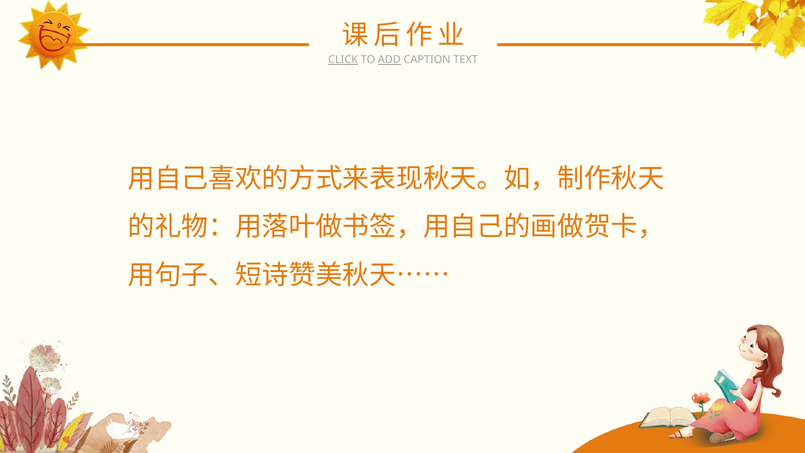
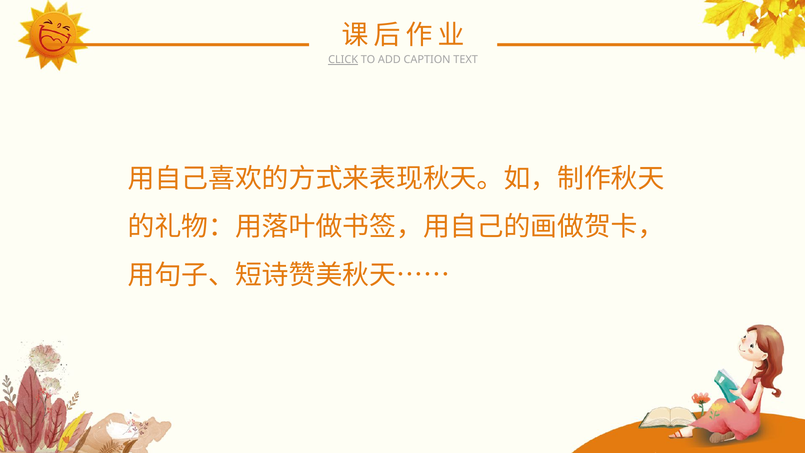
ADD underline: present -> none
